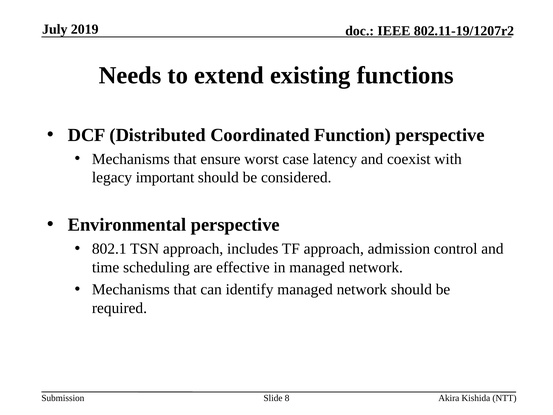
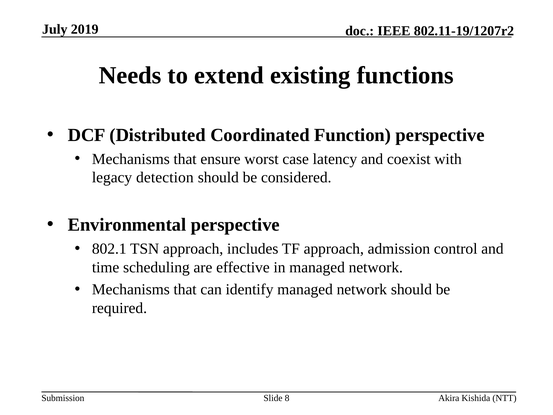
important: important -> detection
